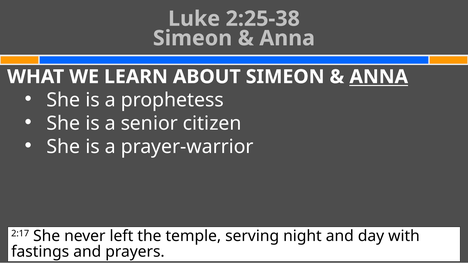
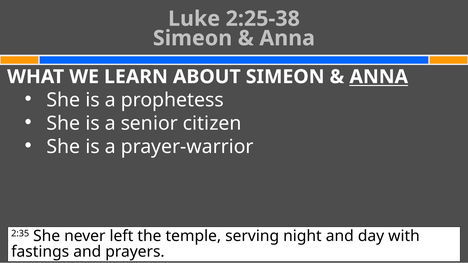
2:17: 2:17 -> 2:35
